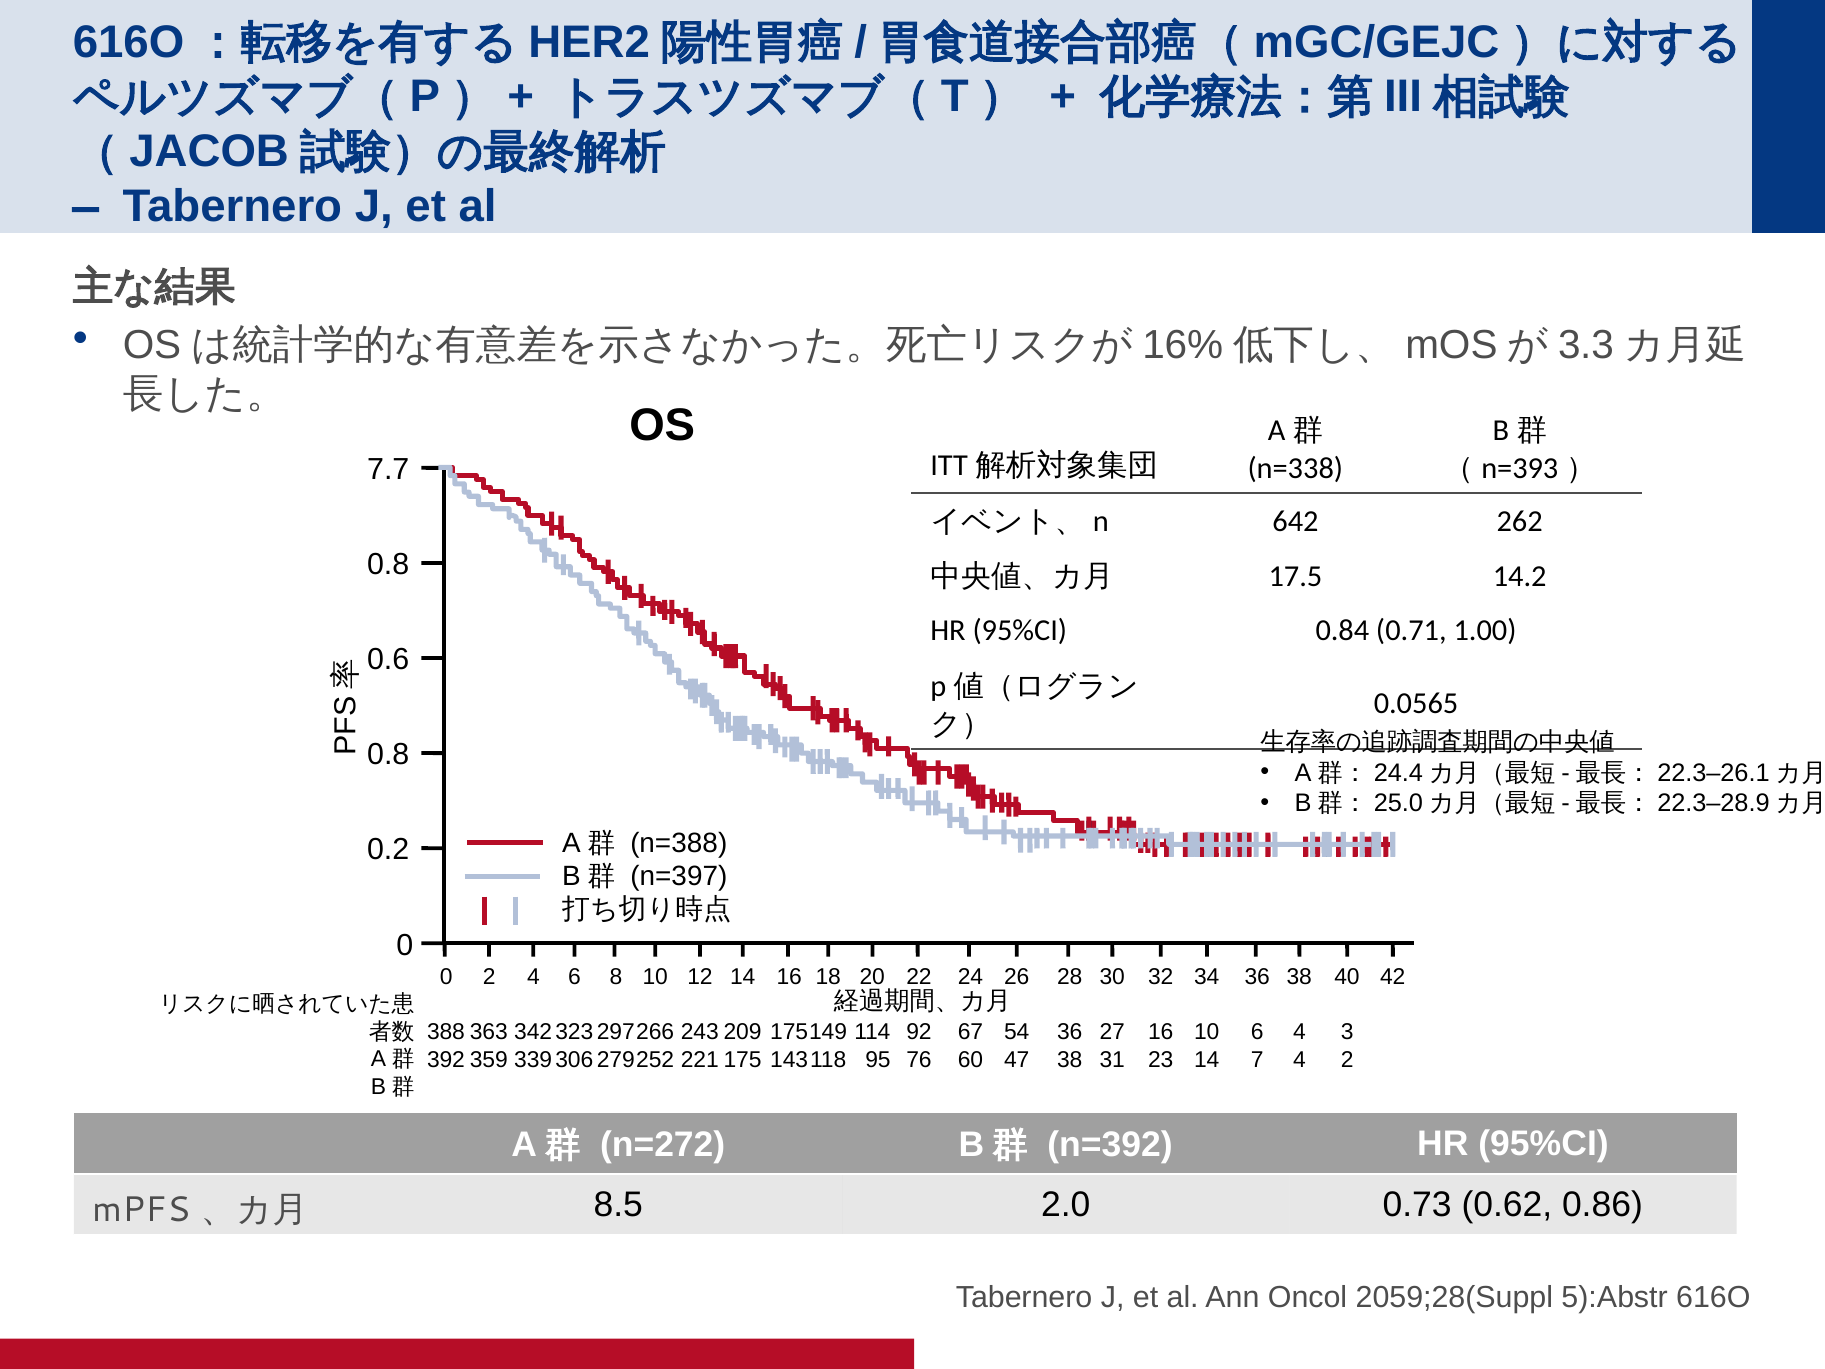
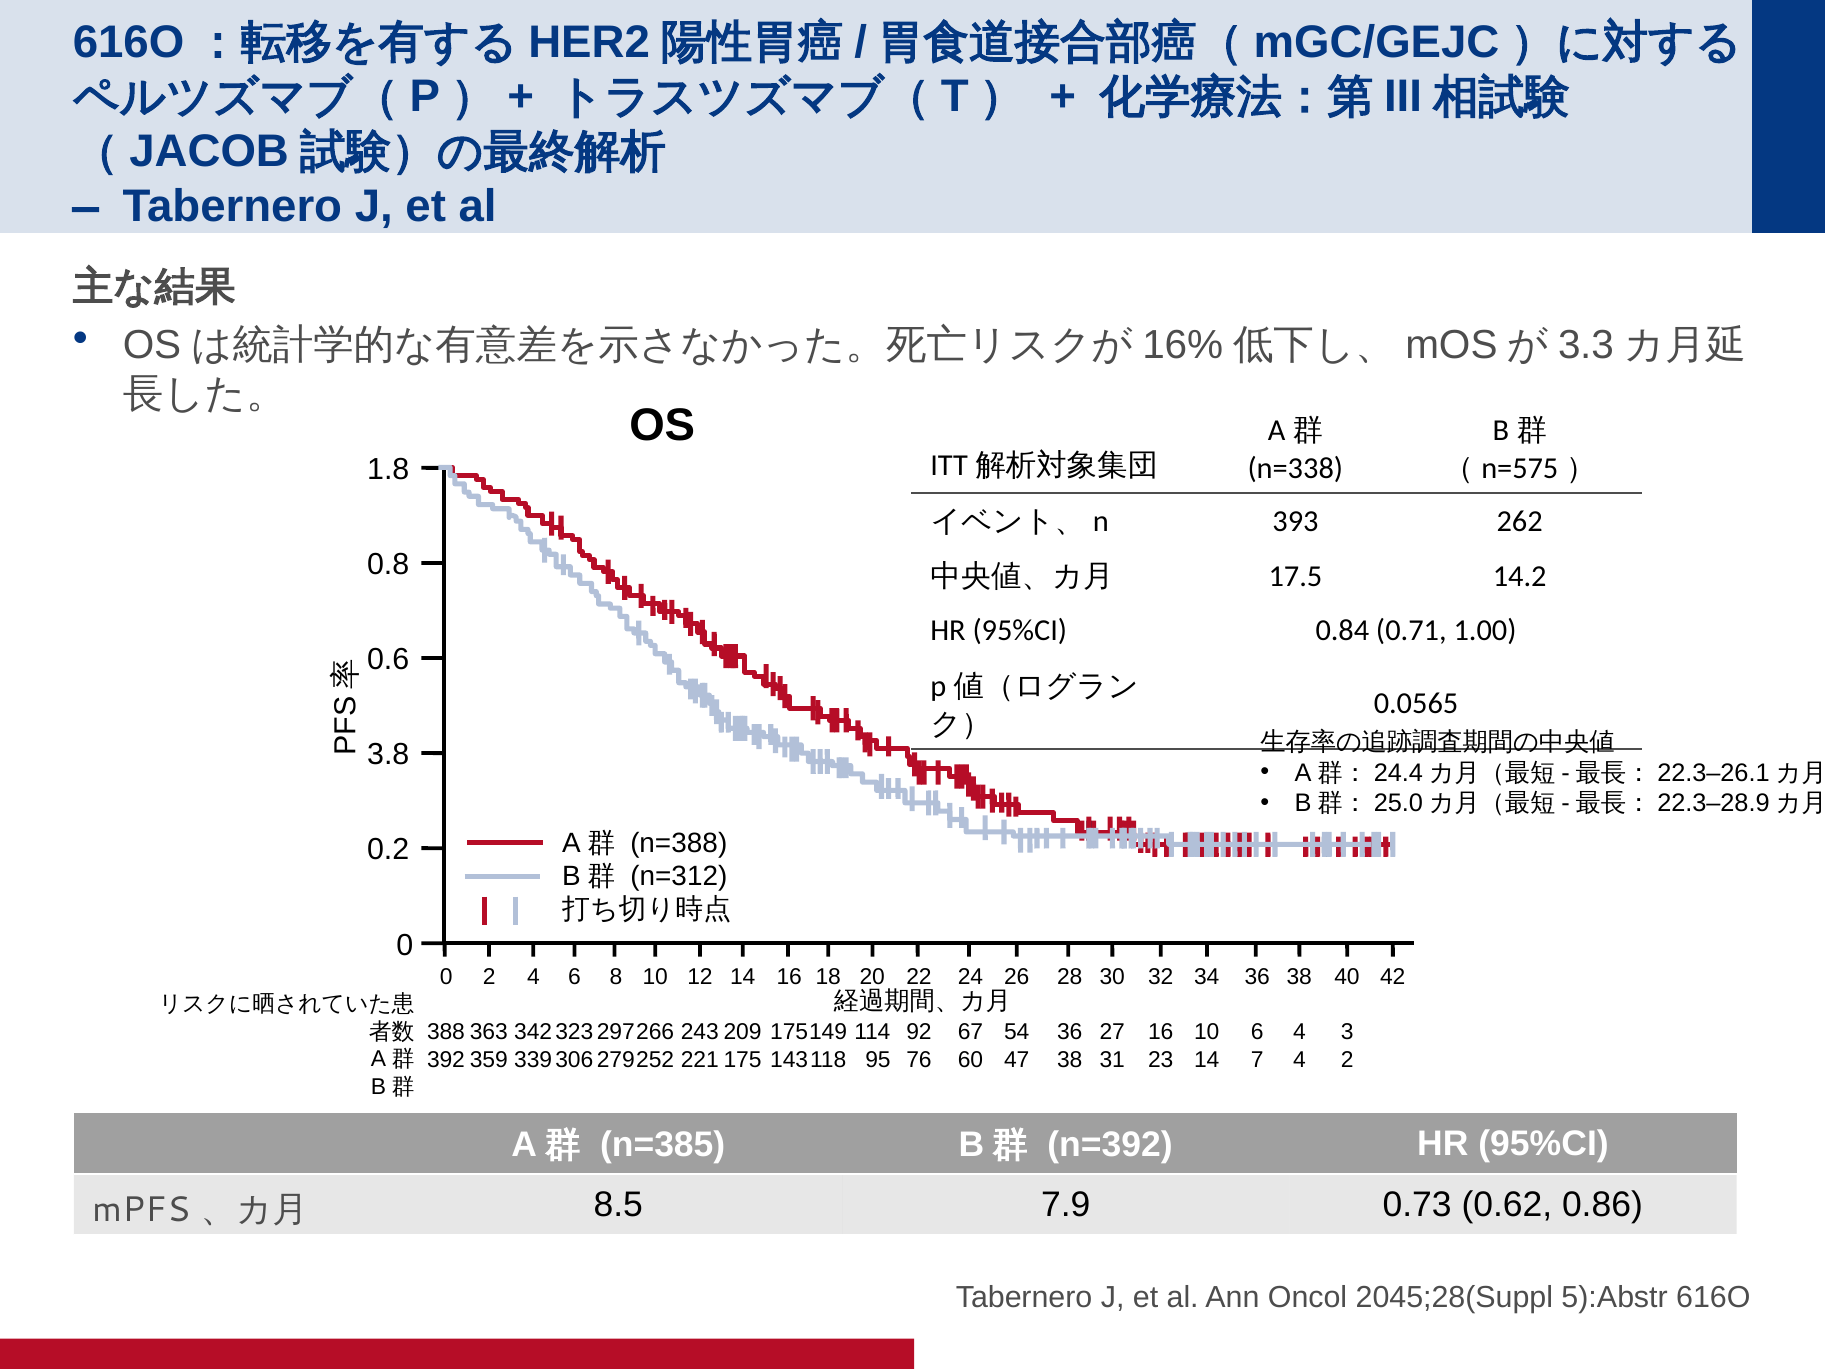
7.7: 7.7 -> 1.8
n=393: n=393 -> n=575
642: 642 -> 393
0.8 at (388, 755): 0.8 -> 3.8
n=397: n=397 -> n=312
n=272: n=272 -> n=385
2.0: 2.0 -> 7.9
2059;28(Suppl: 2059;28(Suppl -> 2045;28(Suppl
